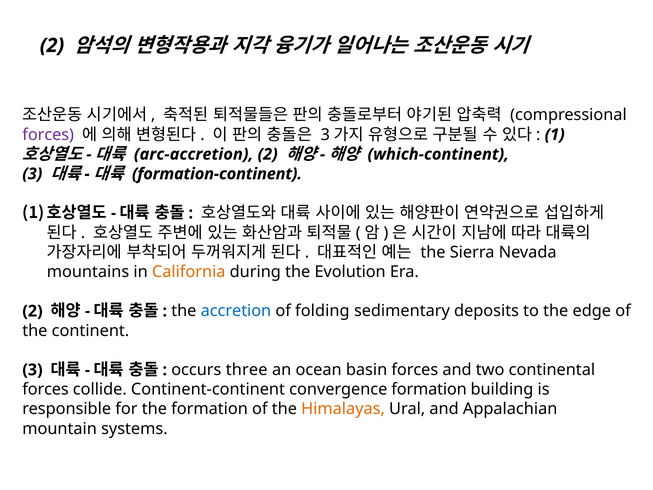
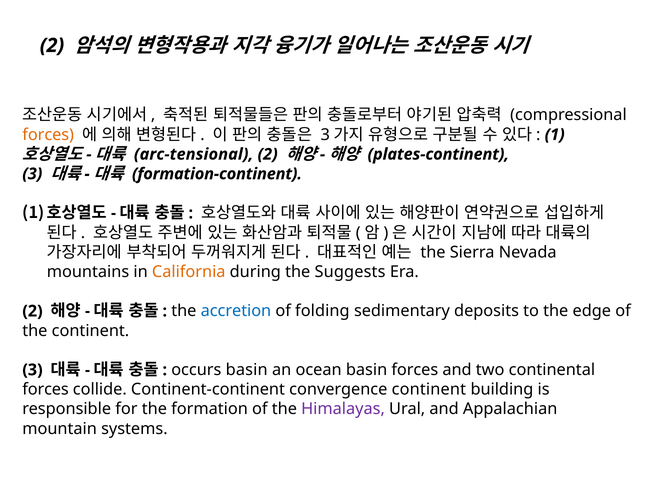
forces at (48, 135) colour: purple -> orange
arc-accretion: arc-accretion -> arc-tensional
which-continent: which-continent -> plates-continent
Evolution: Evolution -> Suggests
occurs three: three -> basin
convergence formation: formation -> continent
Himalayas colour: orange -> purple
